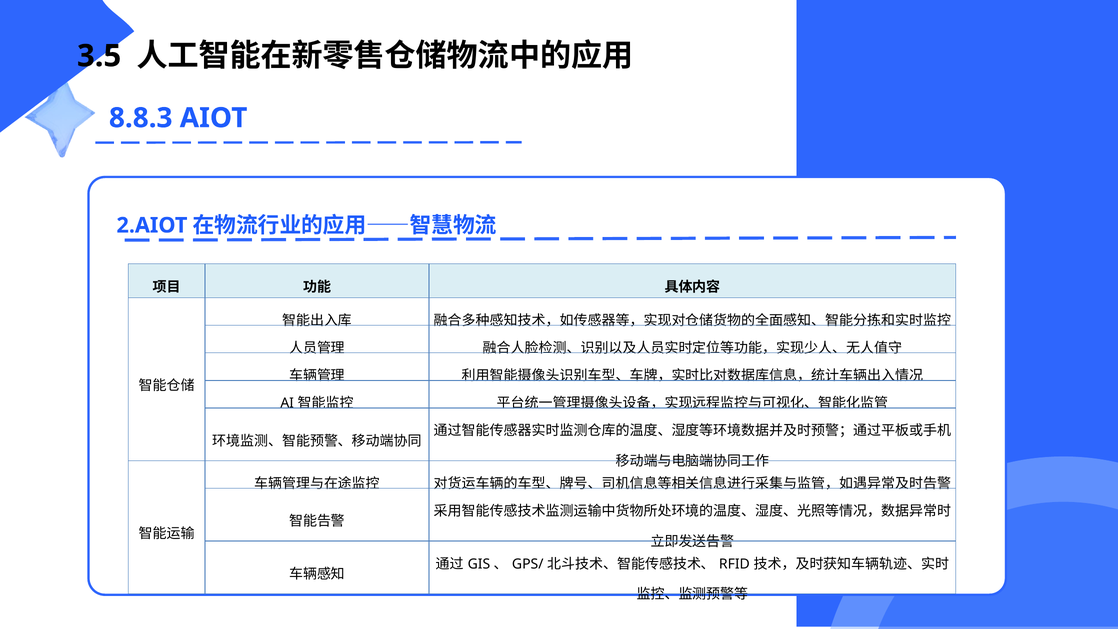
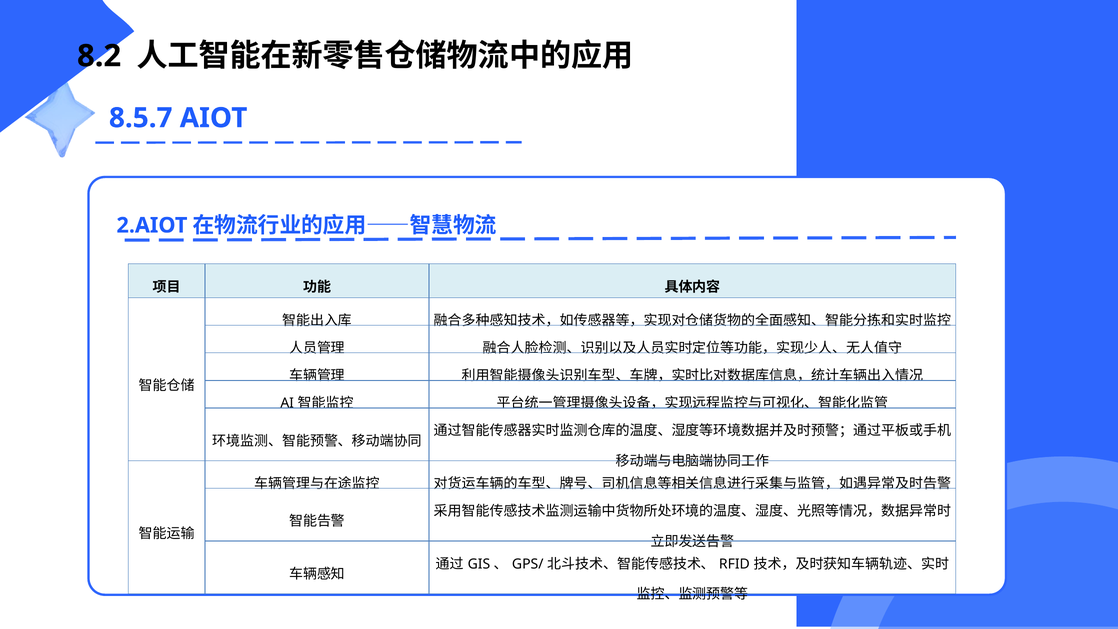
3.5: 3.5 -> 8.2
8.8.3: 8.8.3 -> 8.5.7
